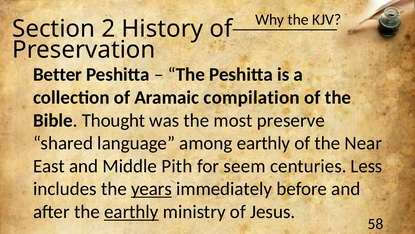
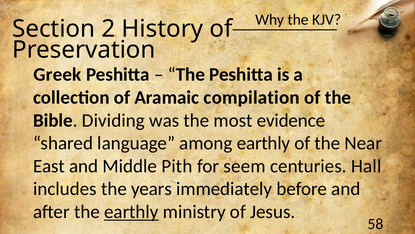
Better: Better -> Greek
Thought: Thought -> Dividing
preserve: preserve -> evidence
Less: Less -> Hall
years underline: present -> none
